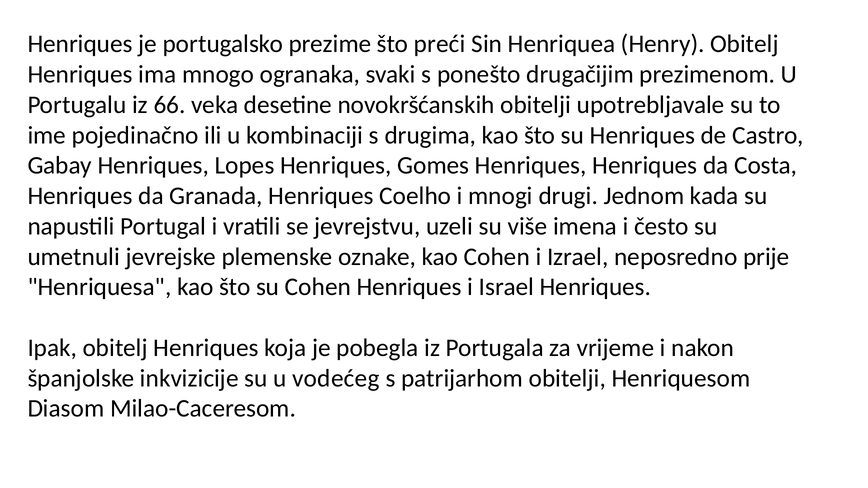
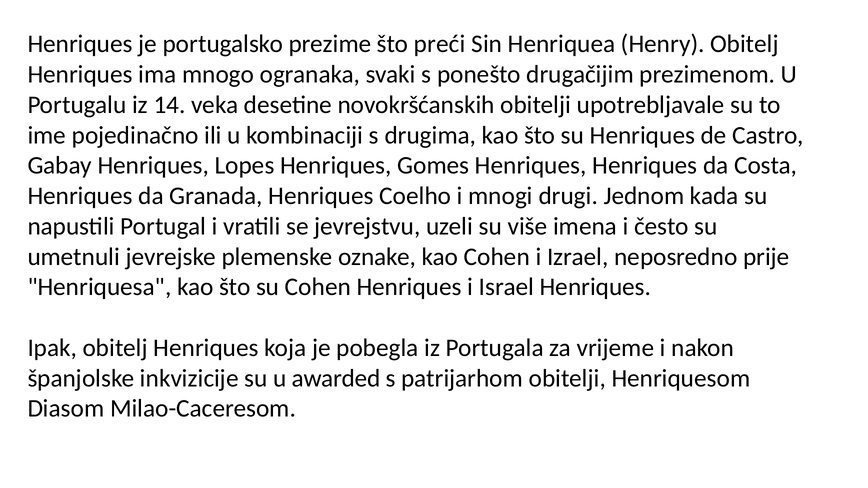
66: 66 -> 14
vodećeg: vodećeg -> awarded
